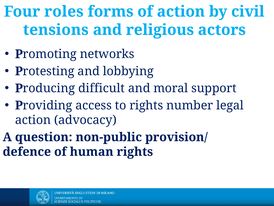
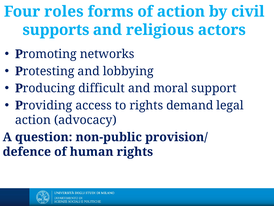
tensions: tensions -> supports
number: number -> demand
